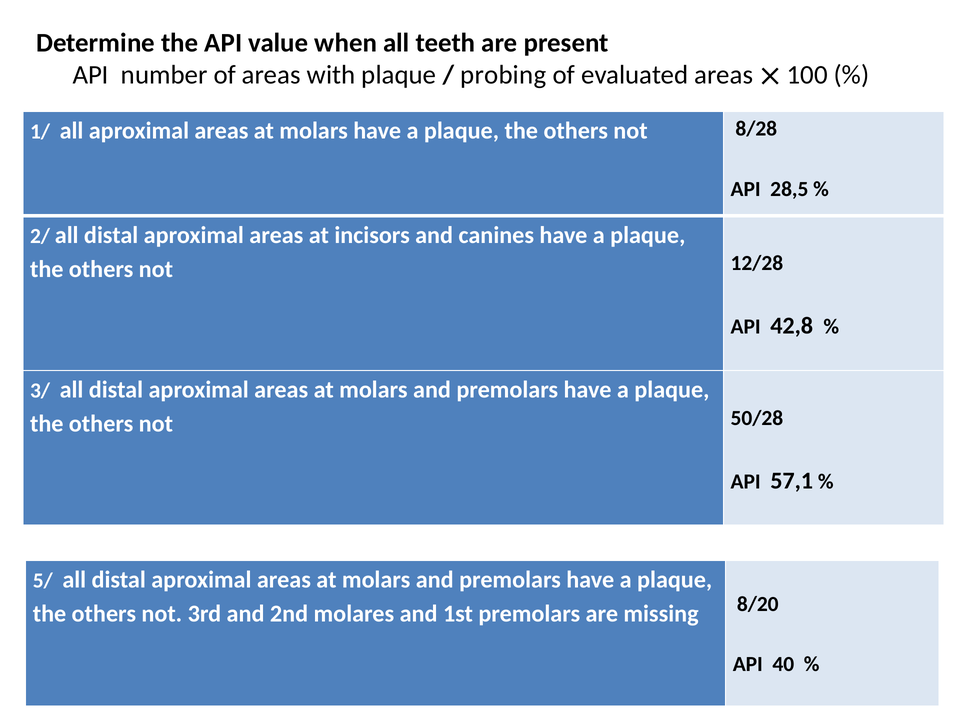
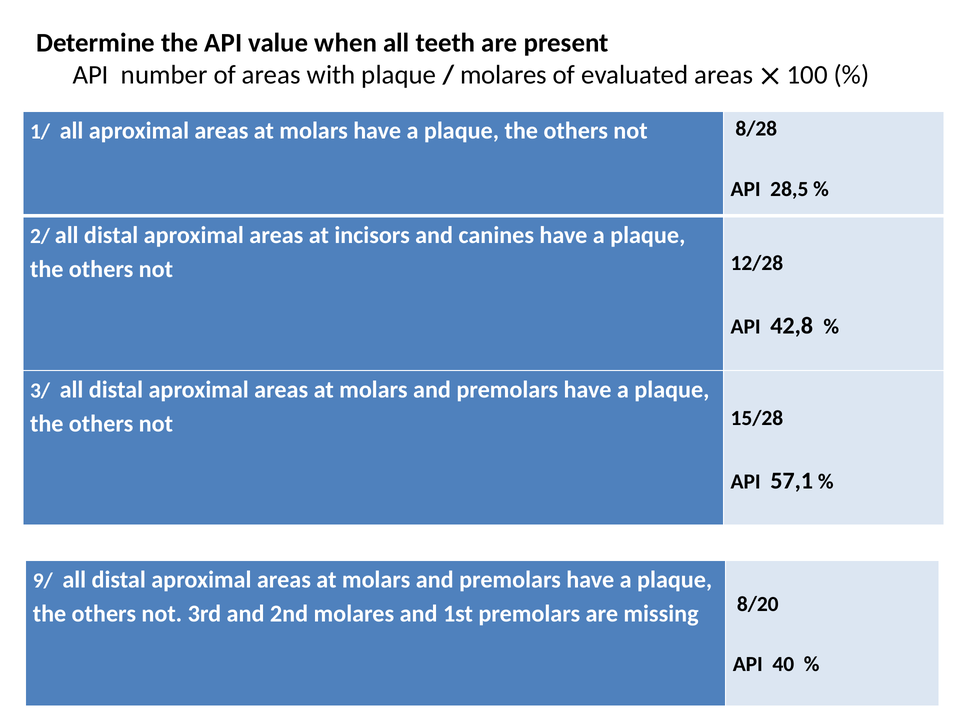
probing at (503, 75): probing -> molares
50/28: 50/28 -> 15/28
5/: 5/ -> 9/
